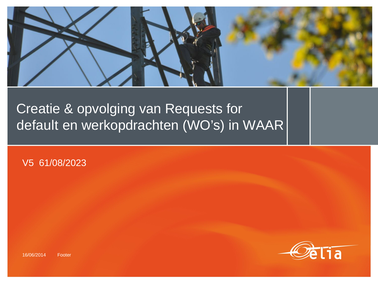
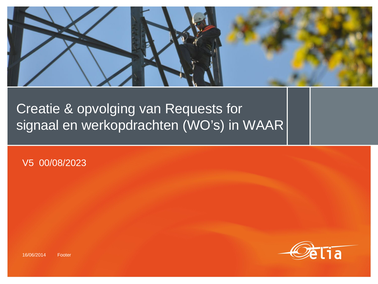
default: default -> signaal
61/08/2023: 61/08/2023 -> 00/08/2023
